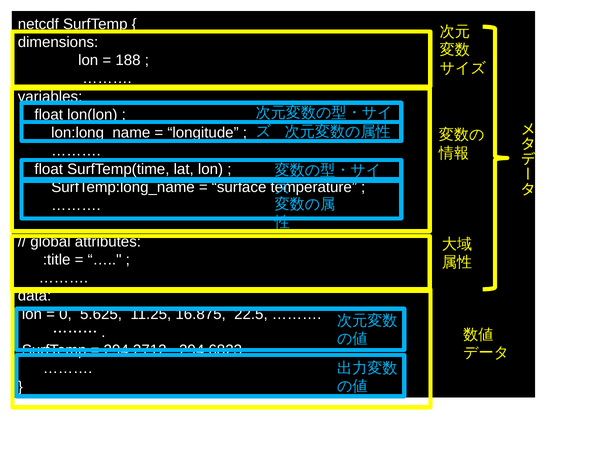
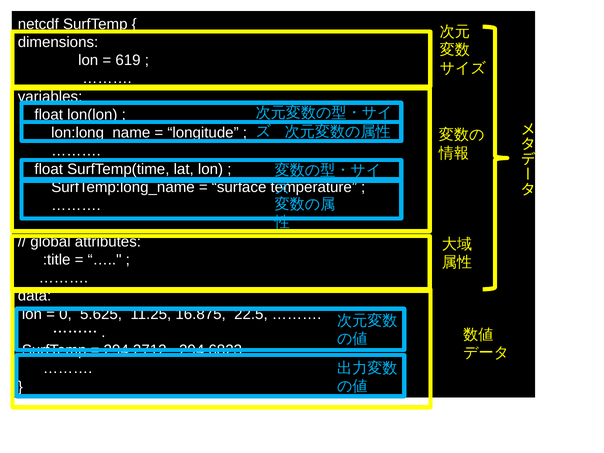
188: 188 -> 619
